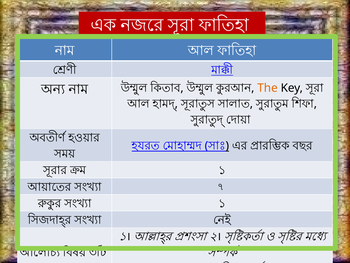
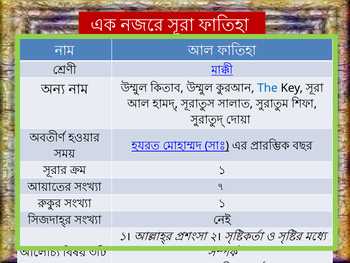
The colour: orange -> blue
